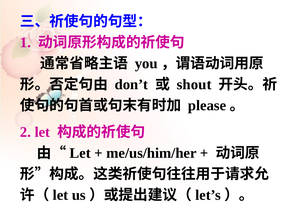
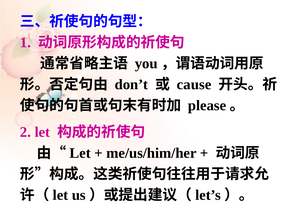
shout: shout -> cause
